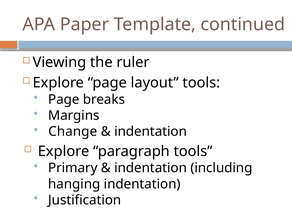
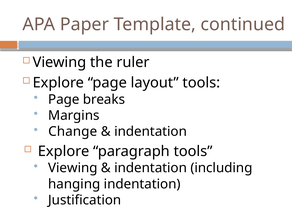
Primary at (73, 168): Primary -> Viewing
